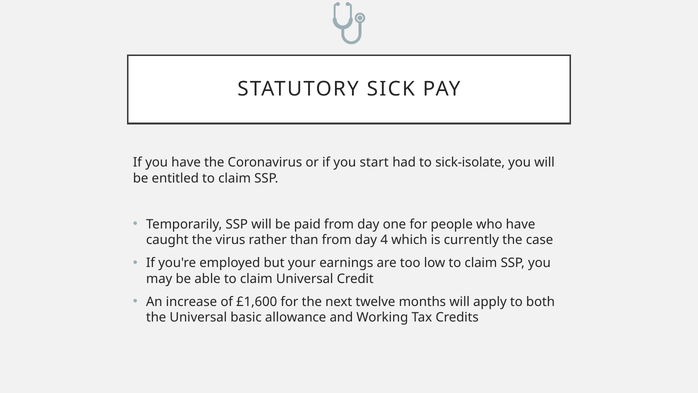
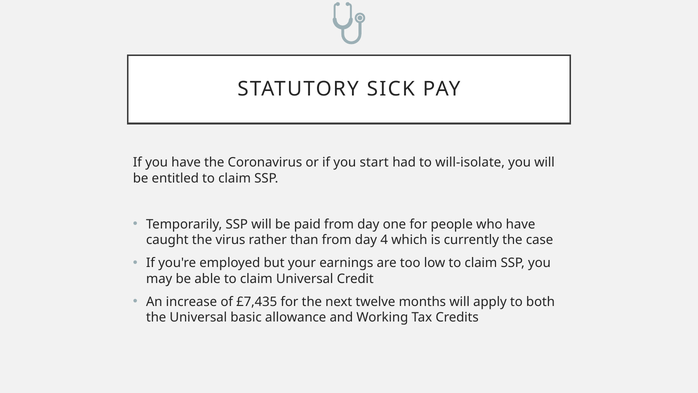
sick-isolate: sick-isolate -> will-isolate
£1,600: £1,600 -> £7,435
